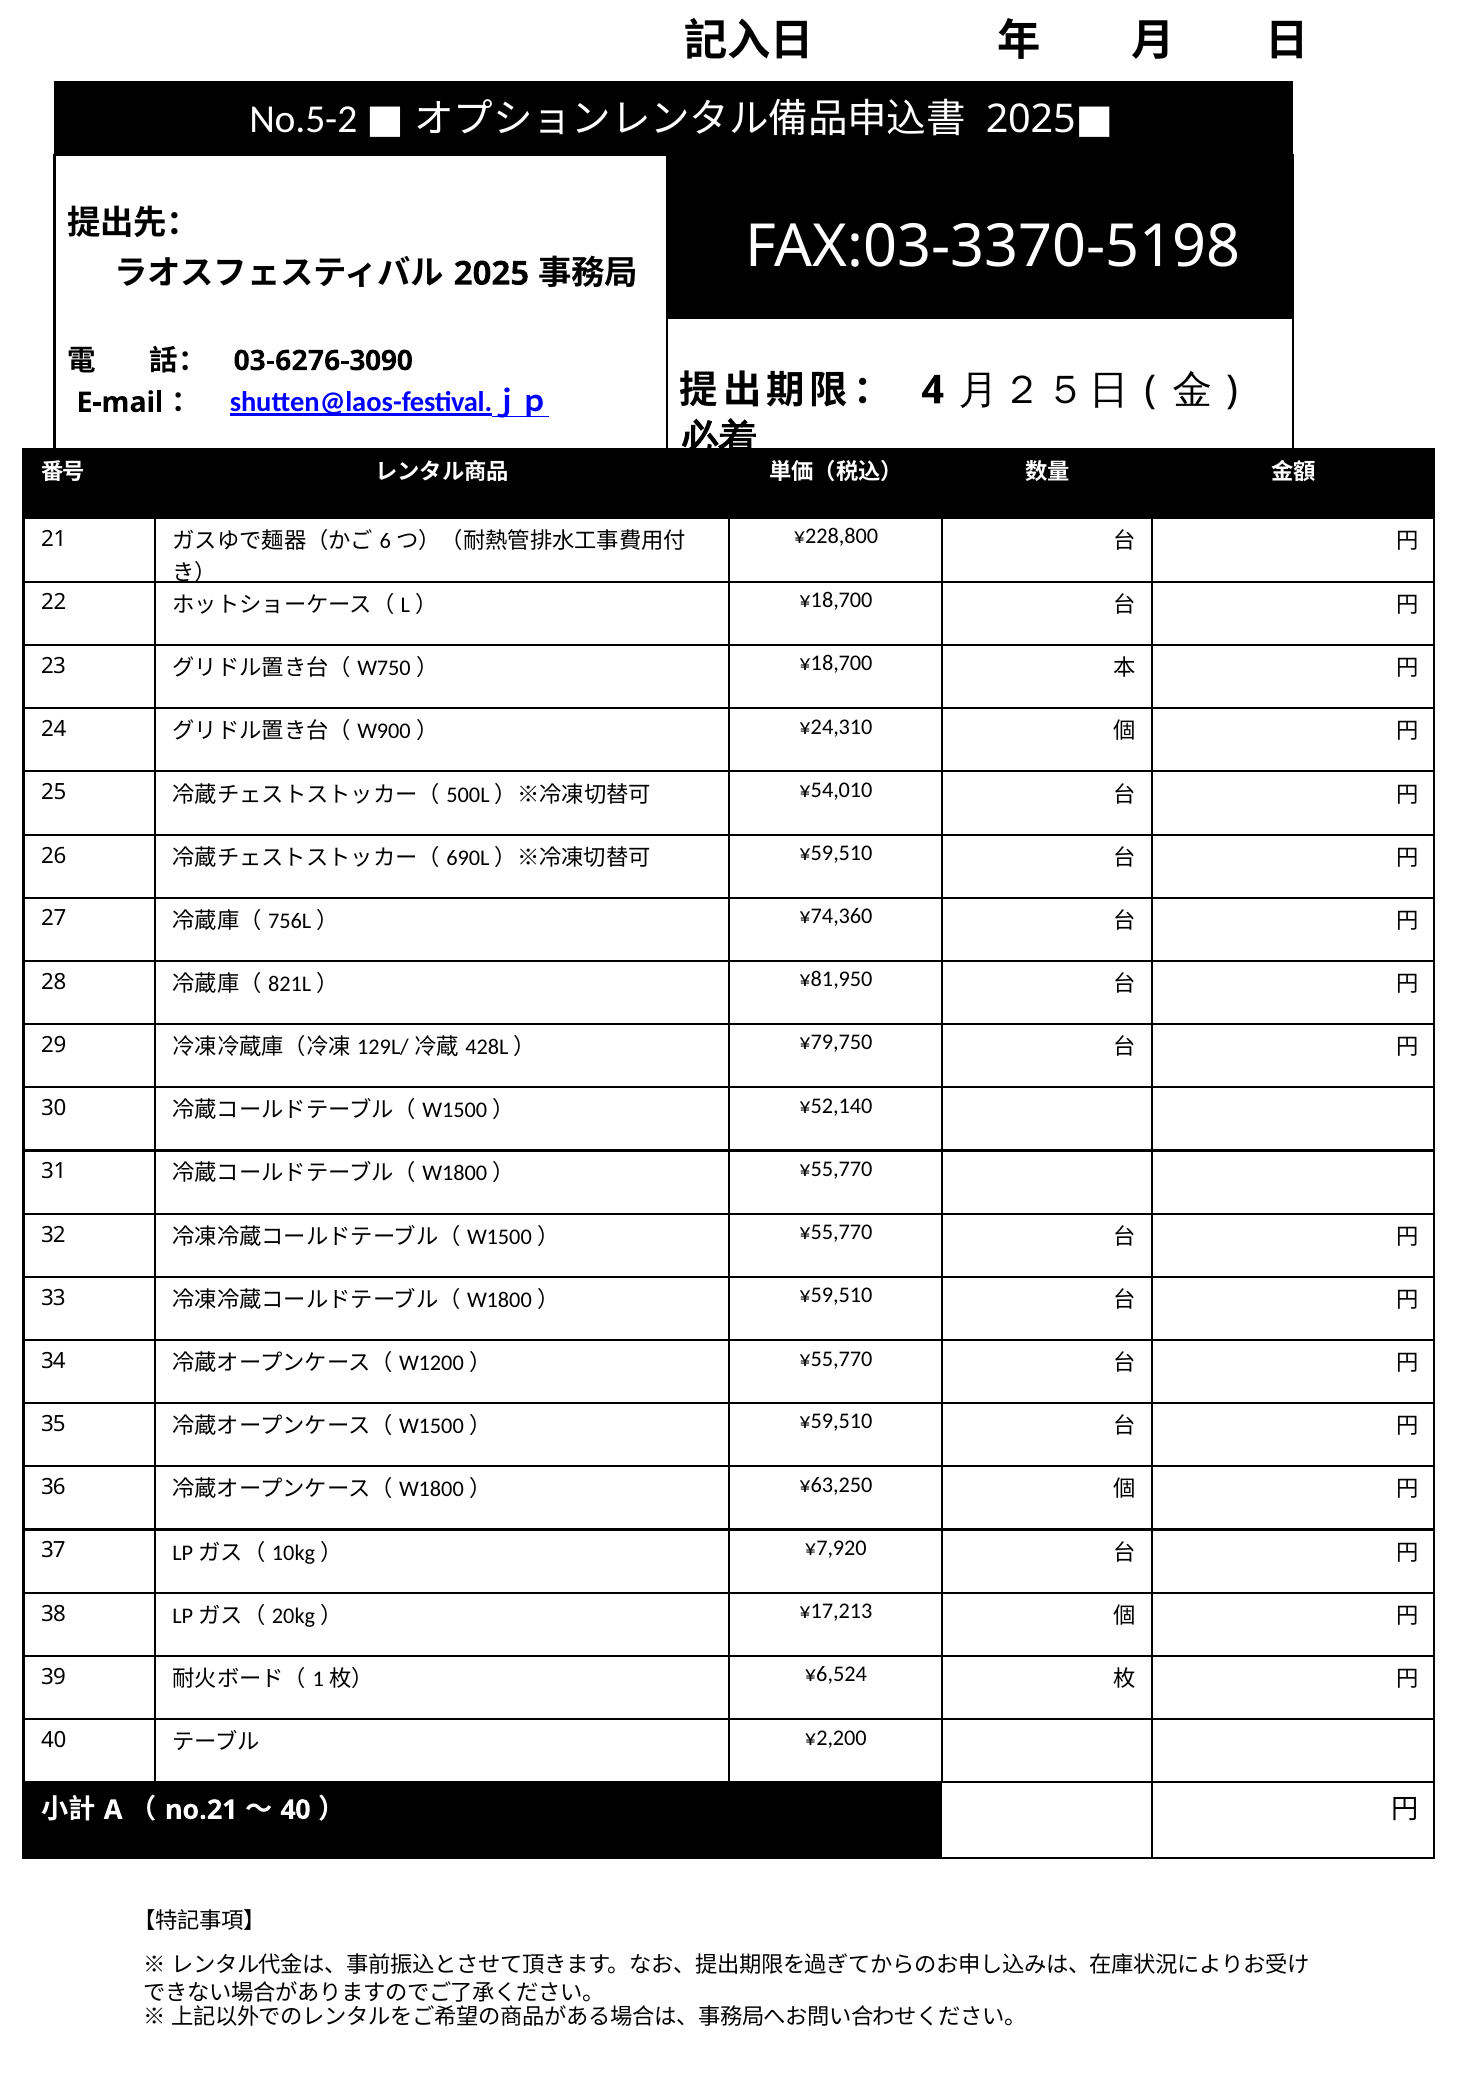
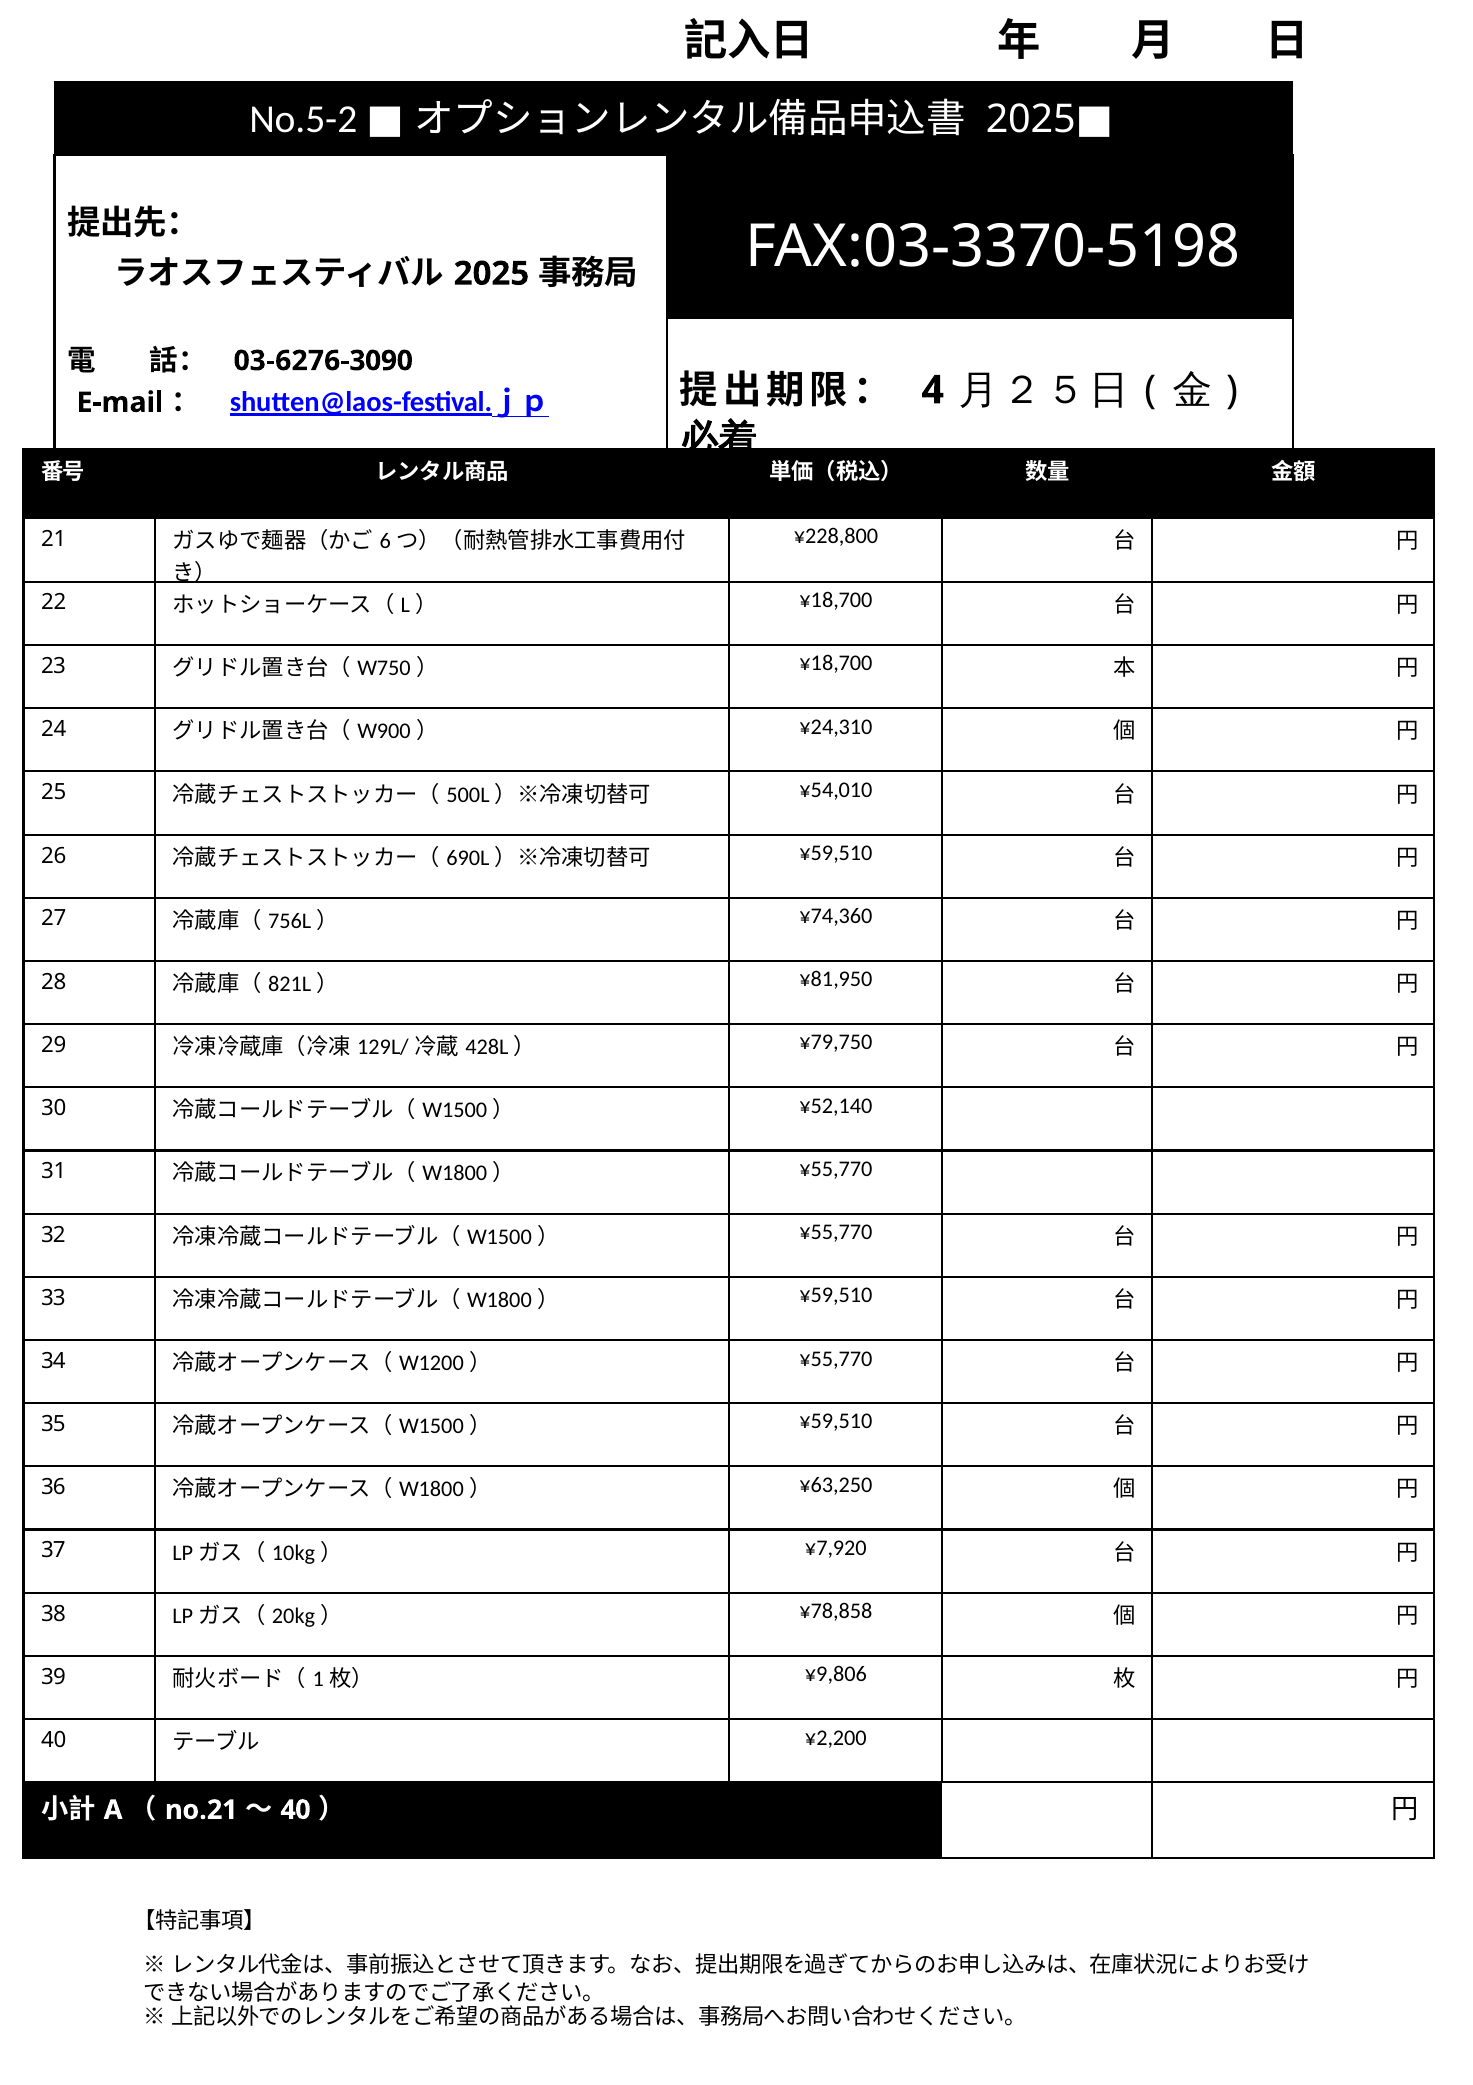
¥17,213: ¥17,213 -> ¥78,858
¥6,524: ¥6,524 -> ¥9,806
